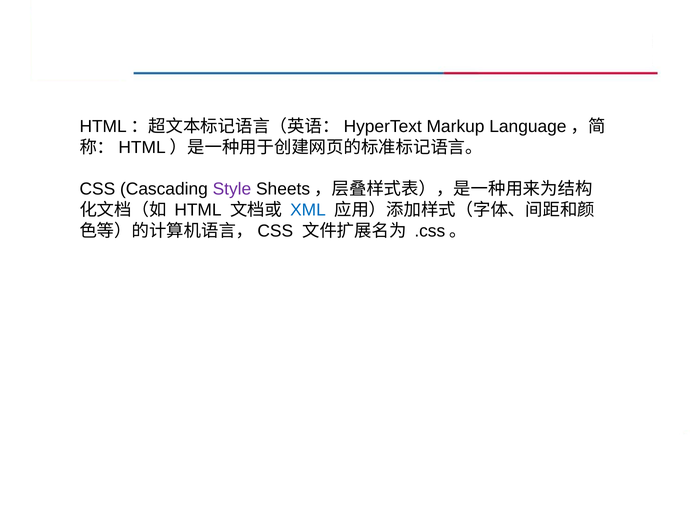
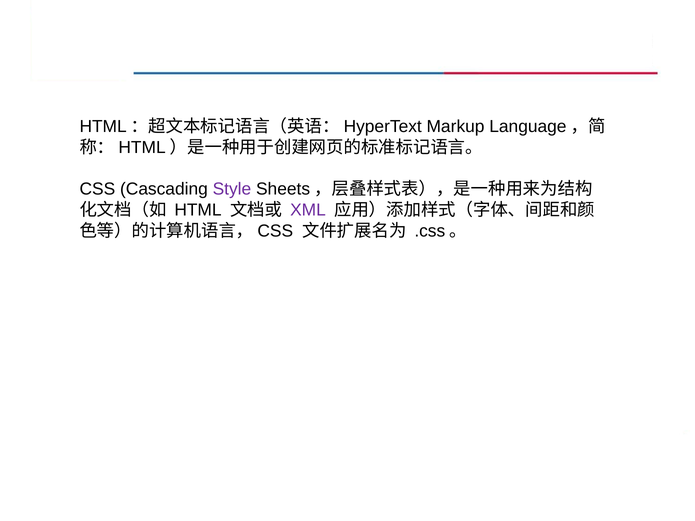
XML colour: blue -> purple
